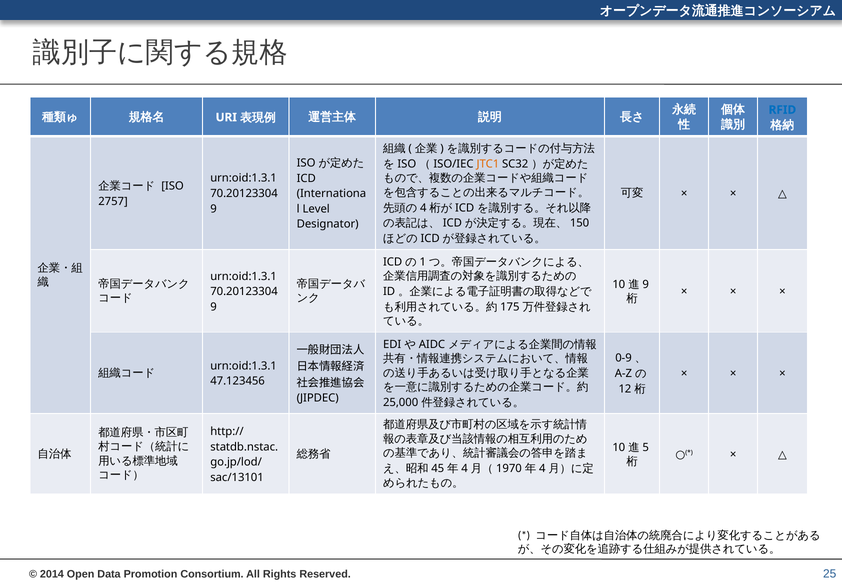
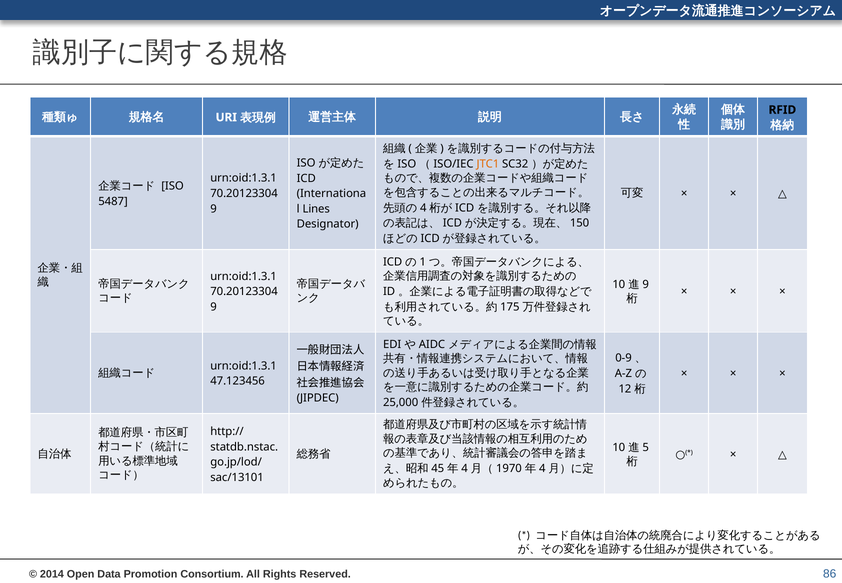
RFID colour: blue -> black
2757: 2757 -> 5487
Level: Level -> Lines
25: 25 -> 86
